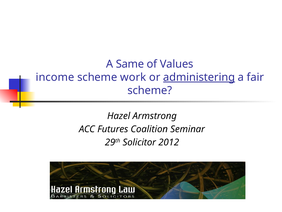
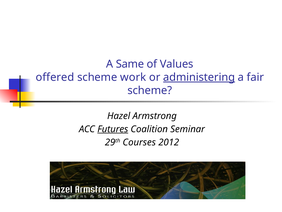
income: income -> offered
Futures underline: none -> present
Solicitor: Solicitor -> Courses
